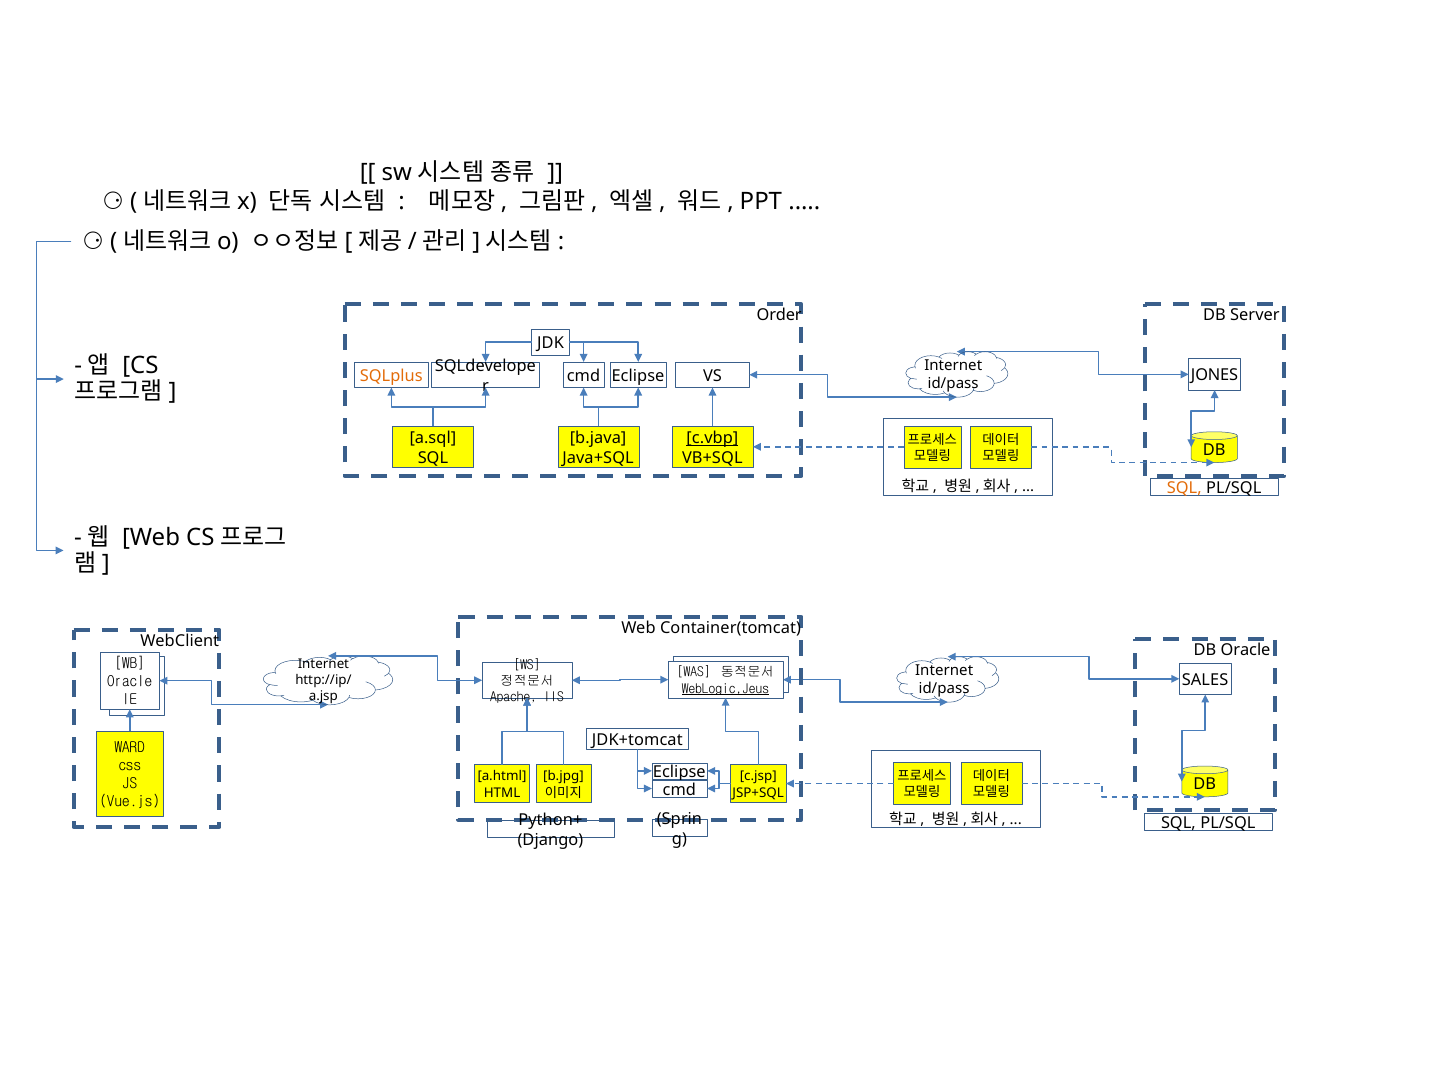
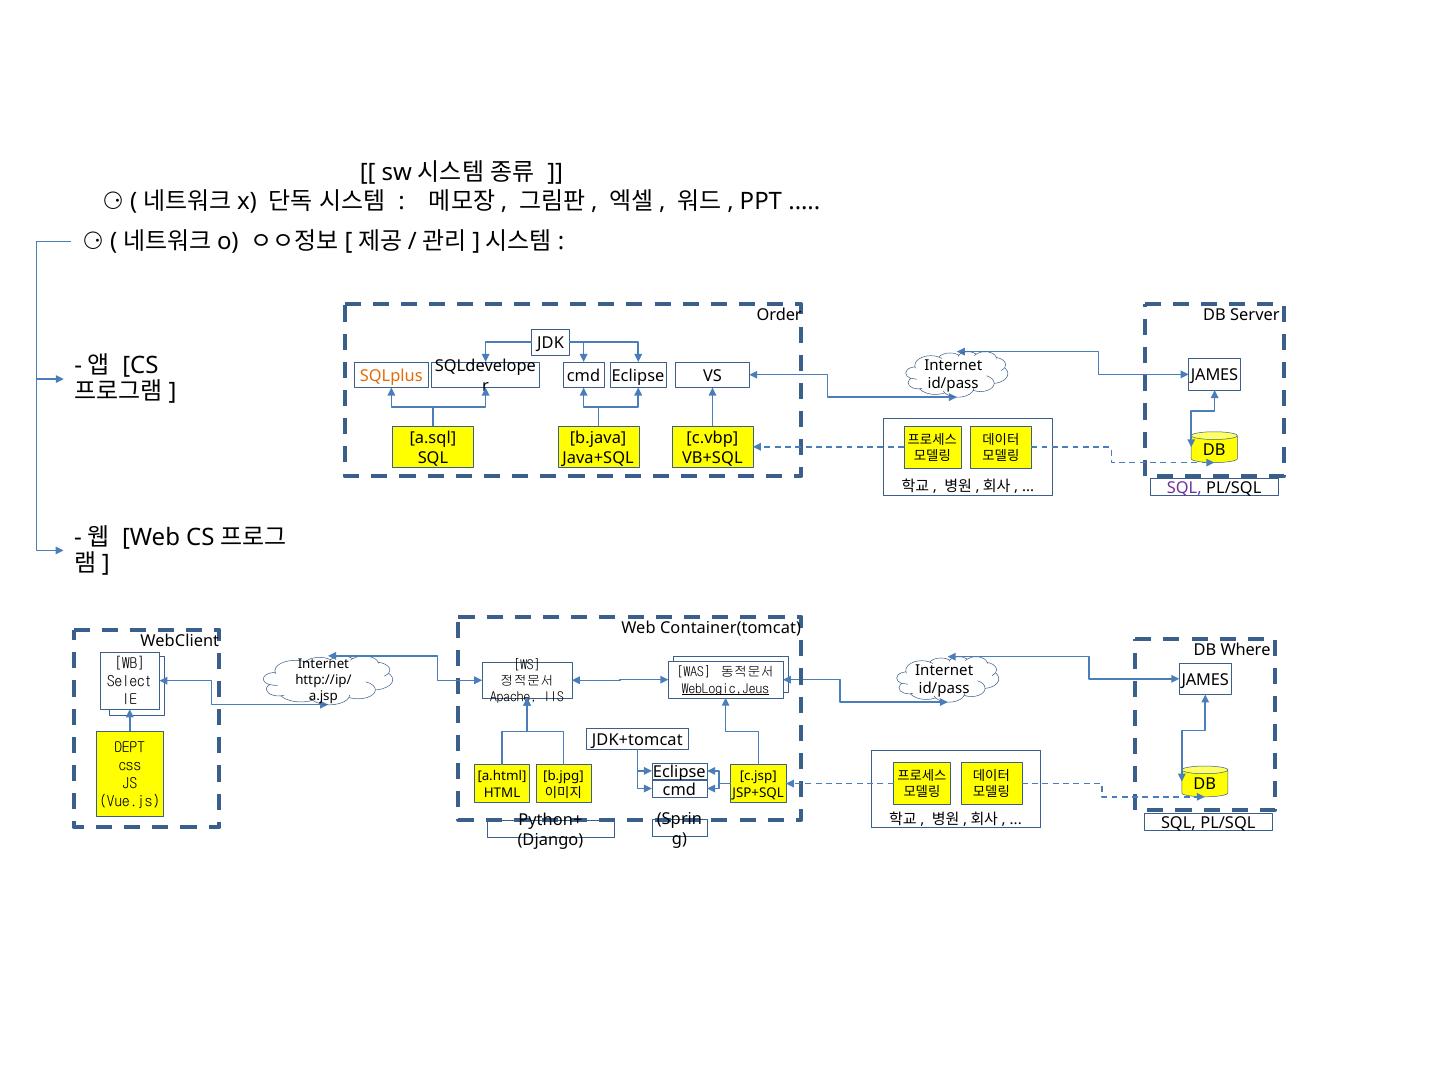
JONES at (1215, 376): JONES -> JAMES
c.vbp underline: present -> none
SQL at (1184, 488) colour: orange -> purple
DB Oracle: Oracle -> Where
SALES at (1205, 680): SALES -> JAMES
Oracle at (130, 682): Oracle -> Select
WARD: WARD -> DEPT
